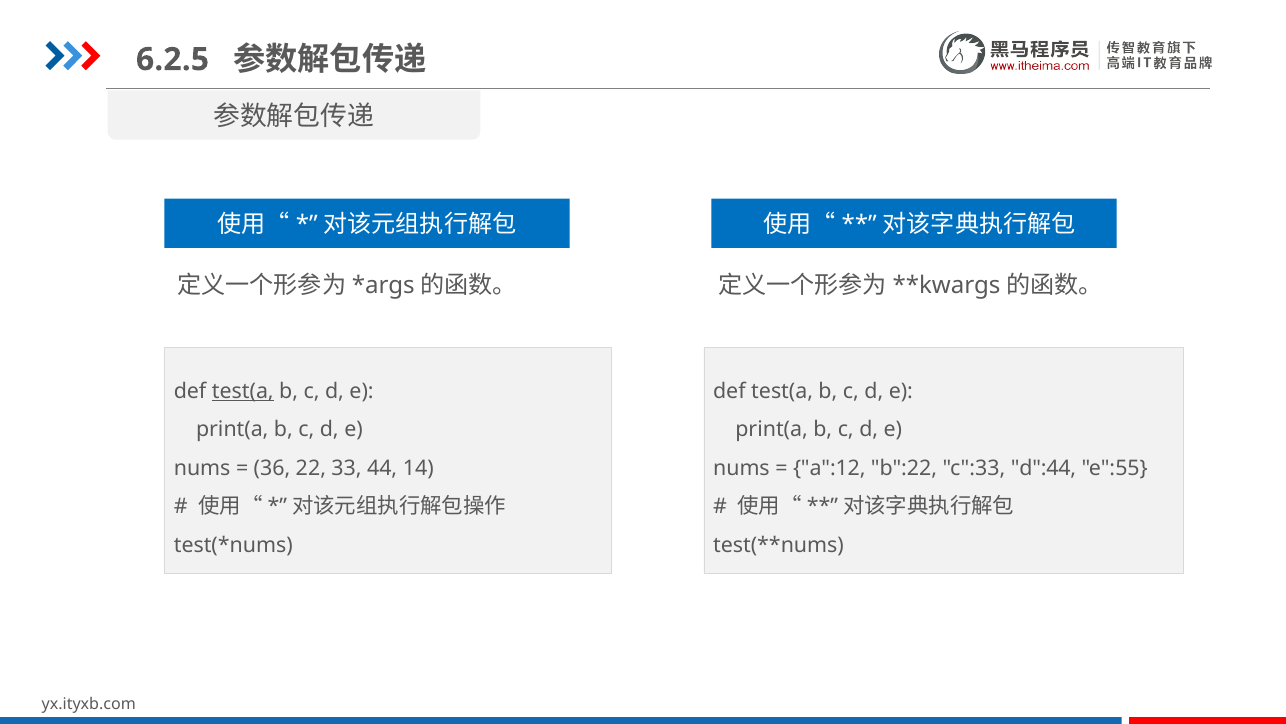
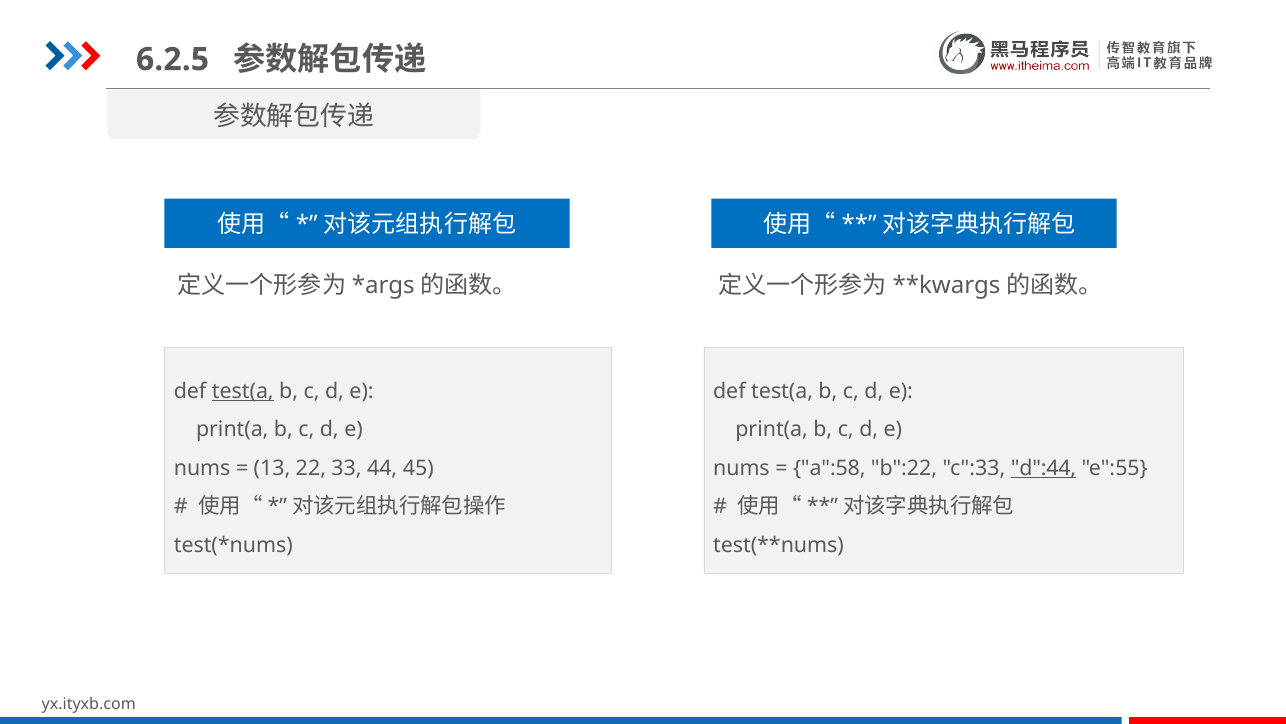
36: 36 -> 13
14: 14 -> 45
a":12: a":12 -> a":58
d":44 underline: none -> present
